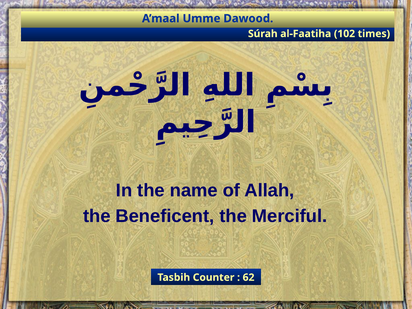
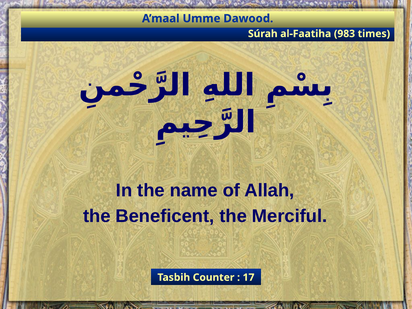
102: 102 -> 983
62: 62 -> 17
